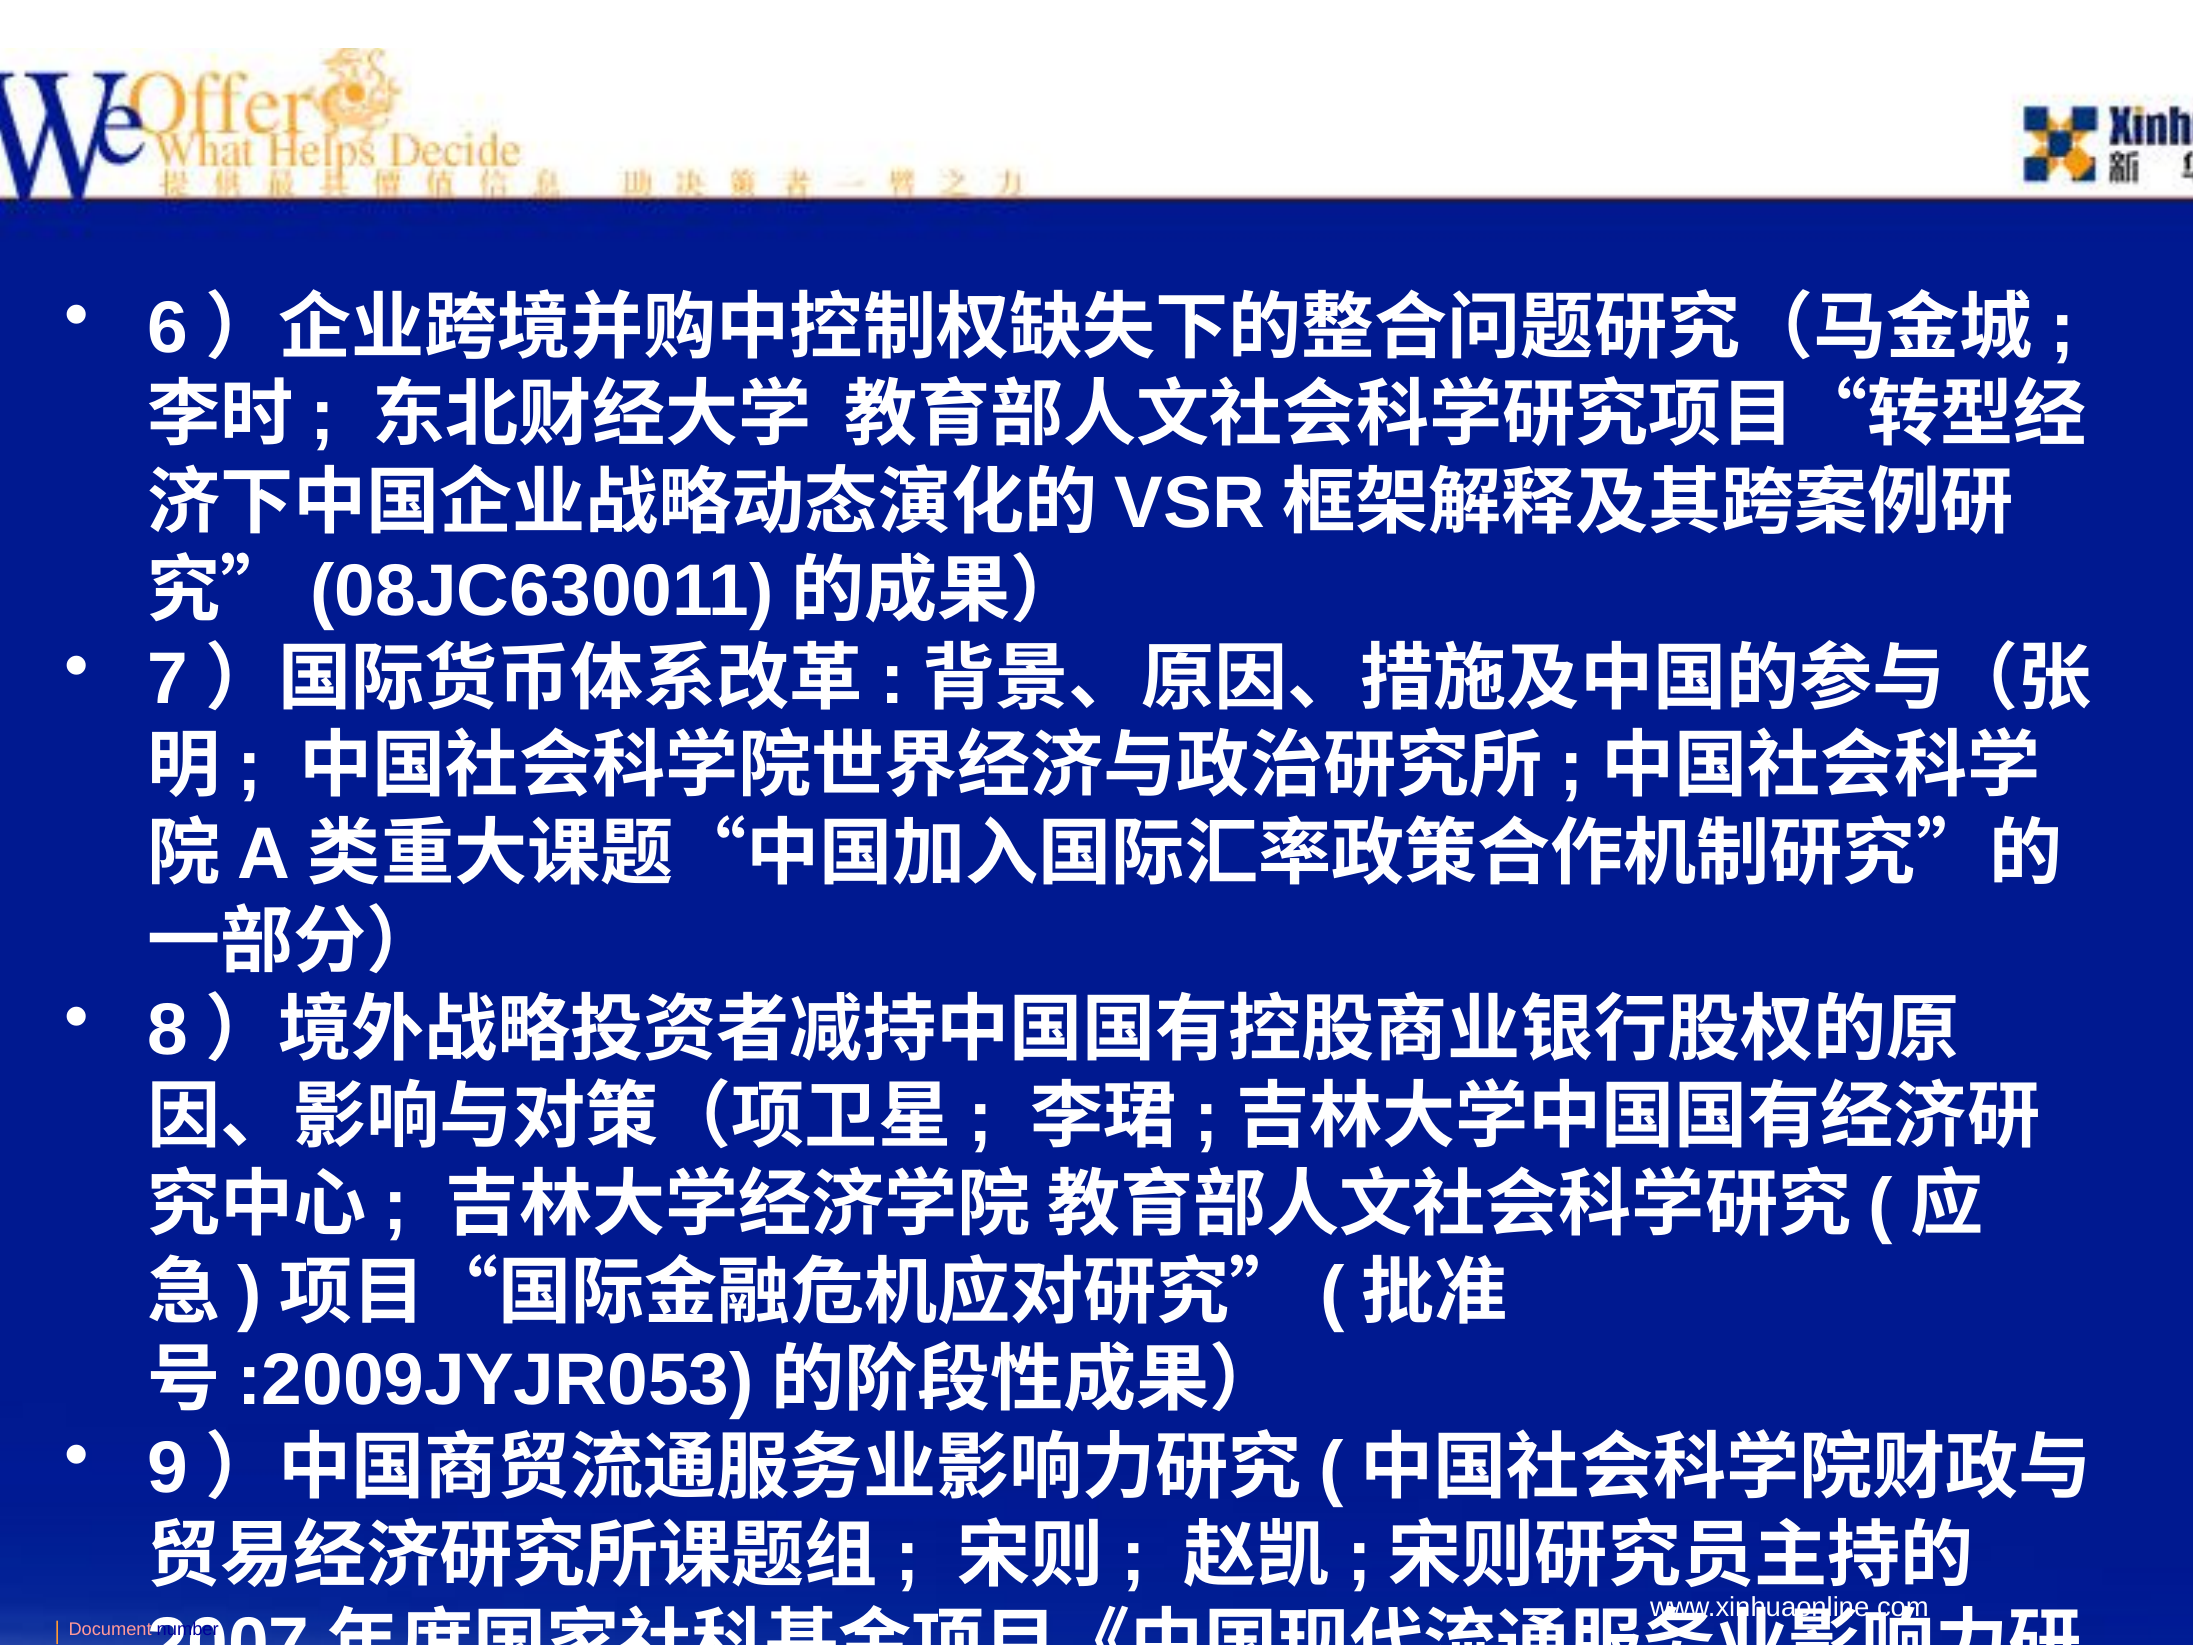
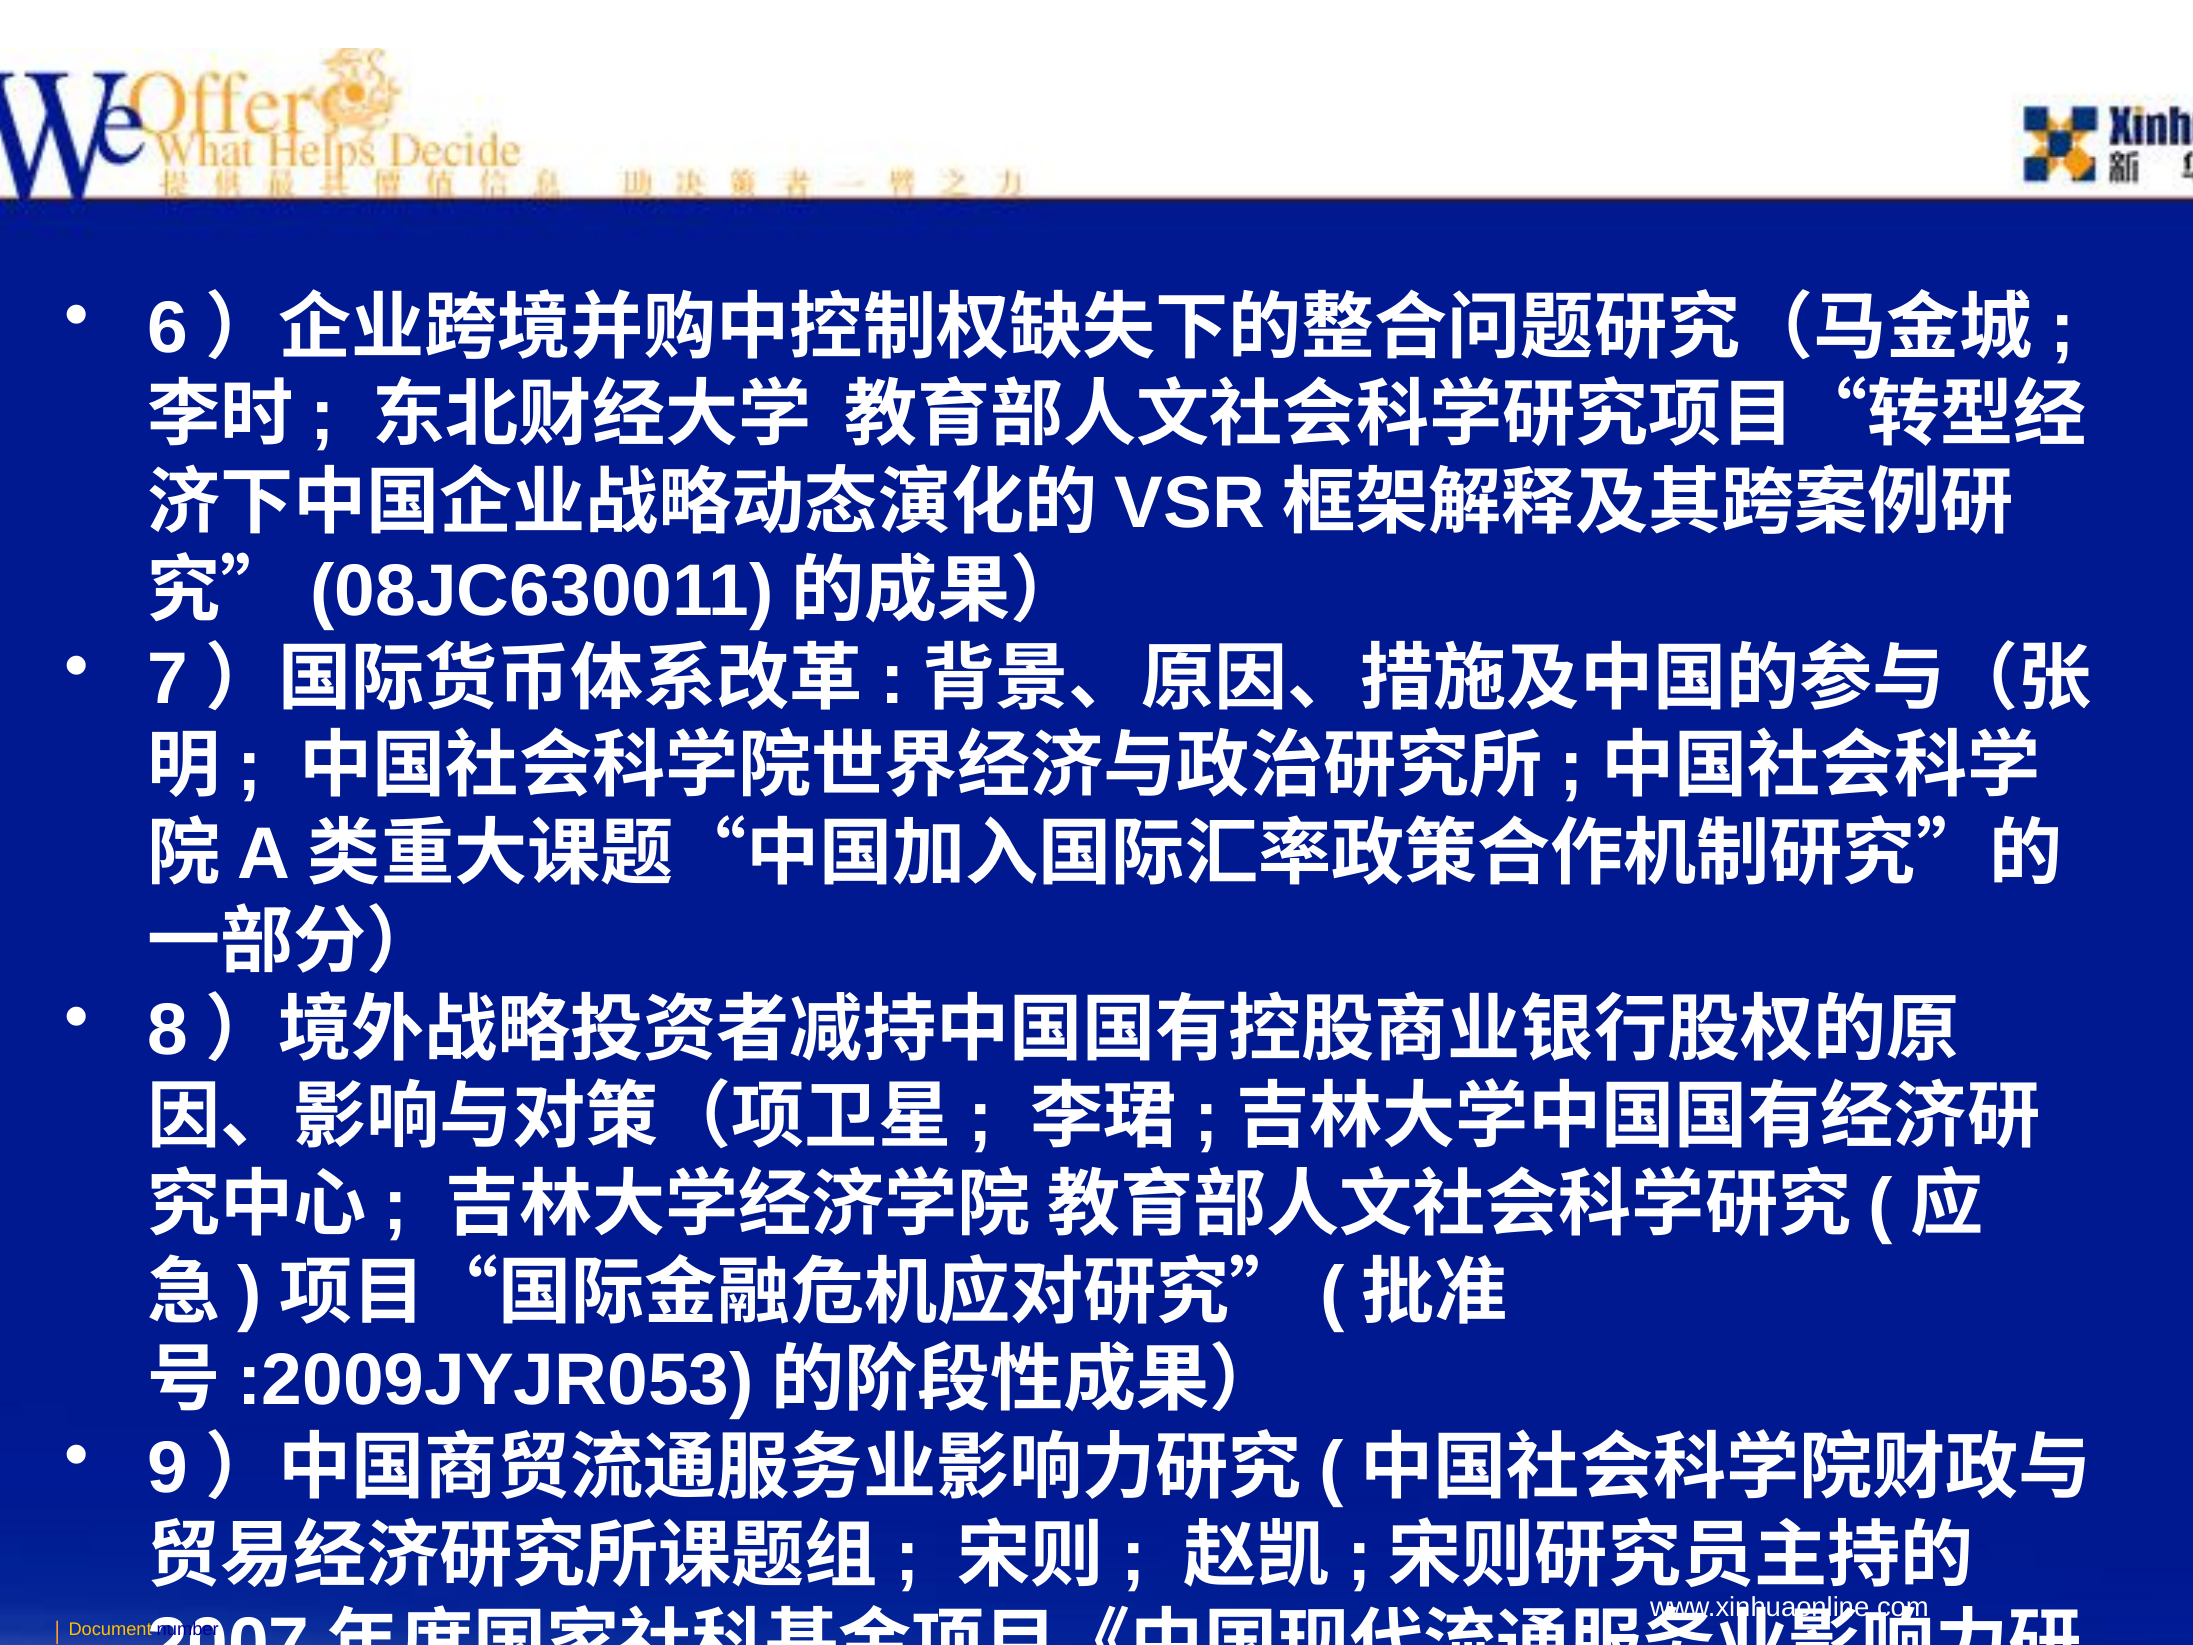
Document colour: pink -> yellow
